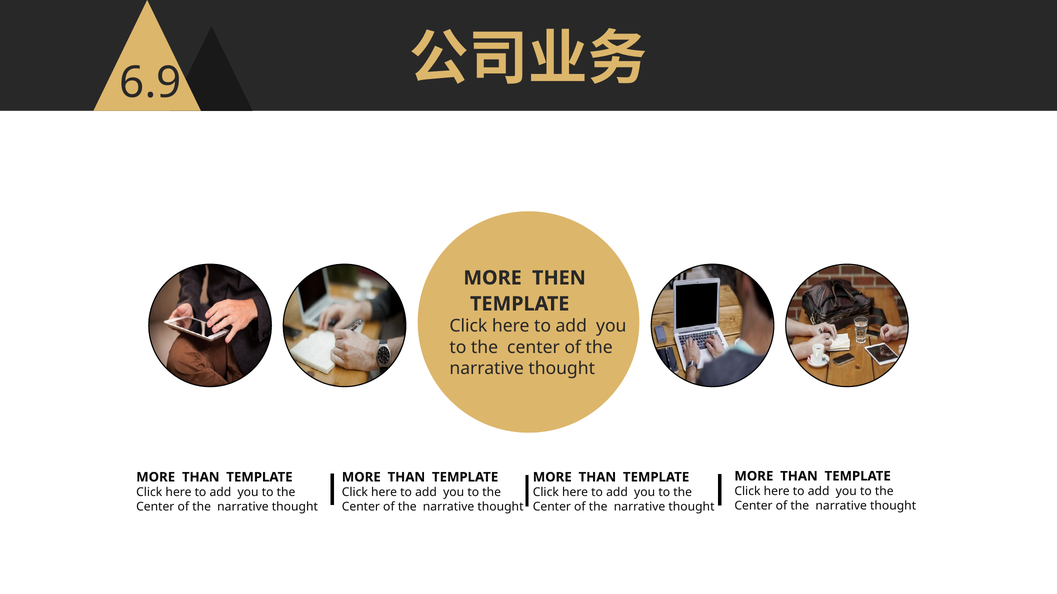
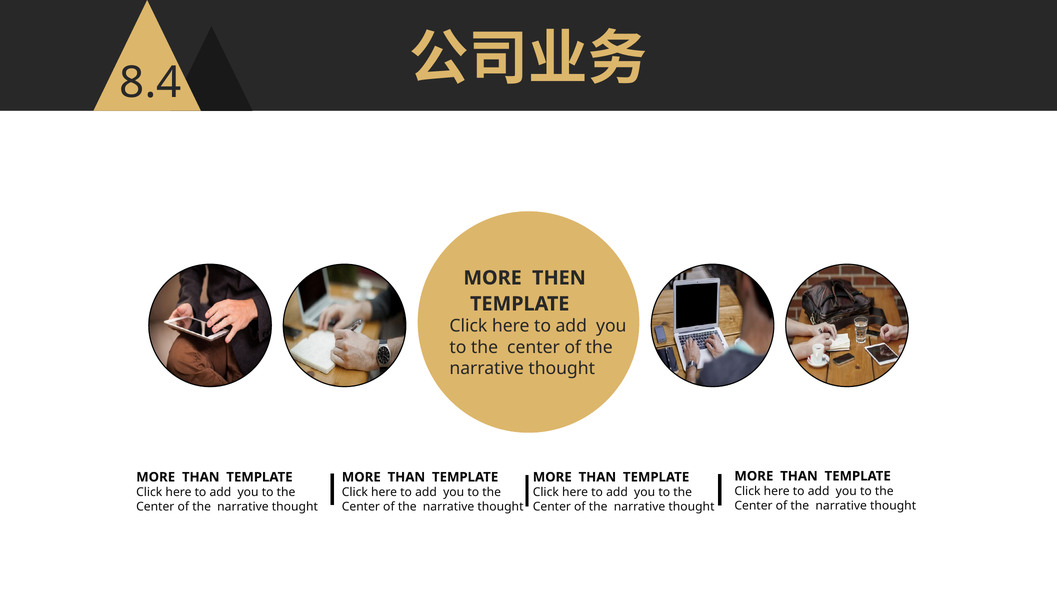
6.9: 6.9 -> 8.4
